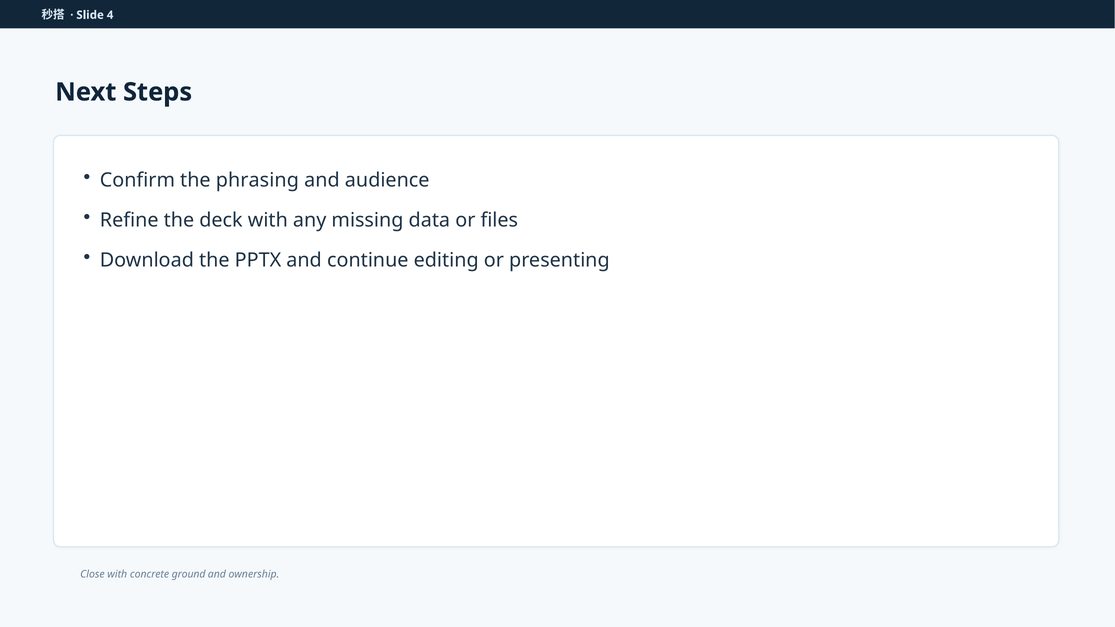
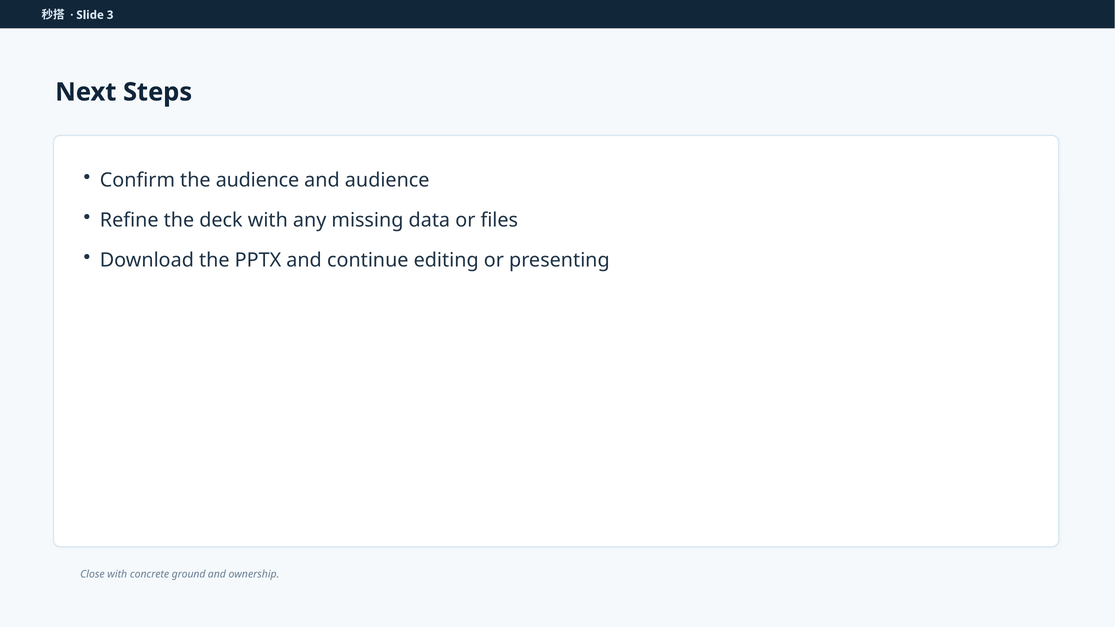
4: 4 -> 3
the phrasing: phrasing -> audience
